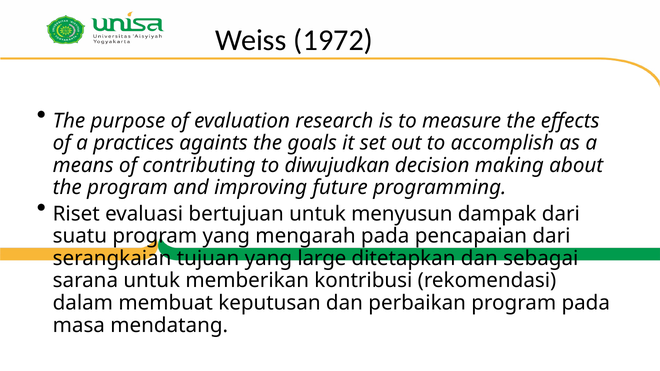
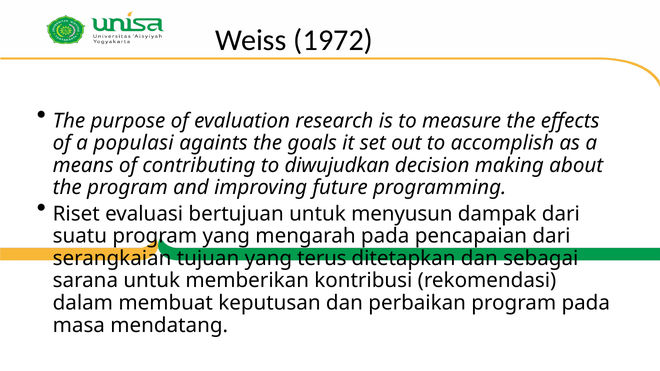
practices: practices -> populasi
large: large -> terus
